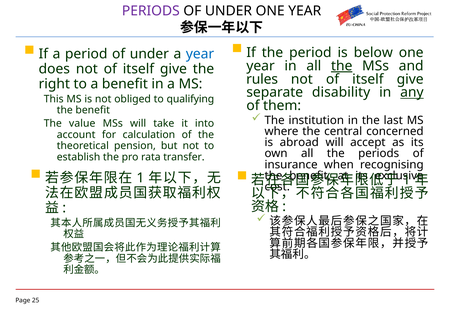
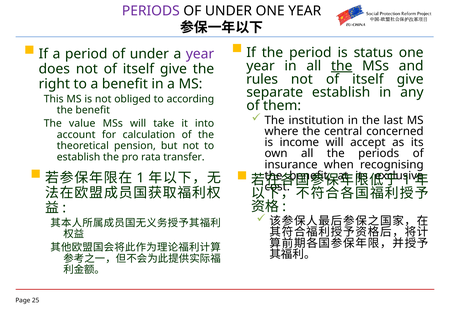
below: below -> status
year at (200, 54) colour: blue -> purple
separate disability: disability -> establish
any underline: present -> none
qualifying: qualifying -> according
abroad: abroad -> income
